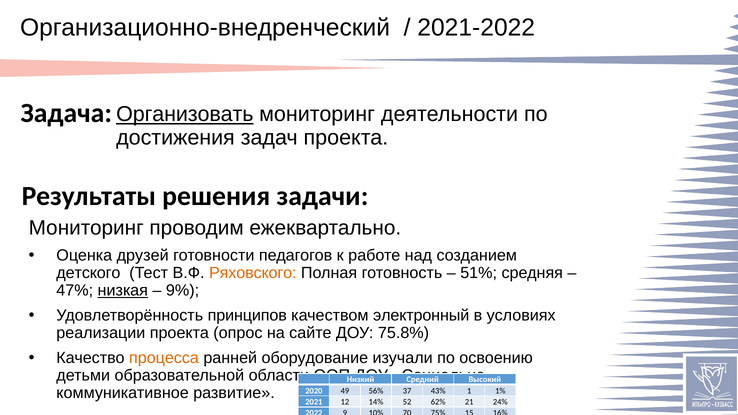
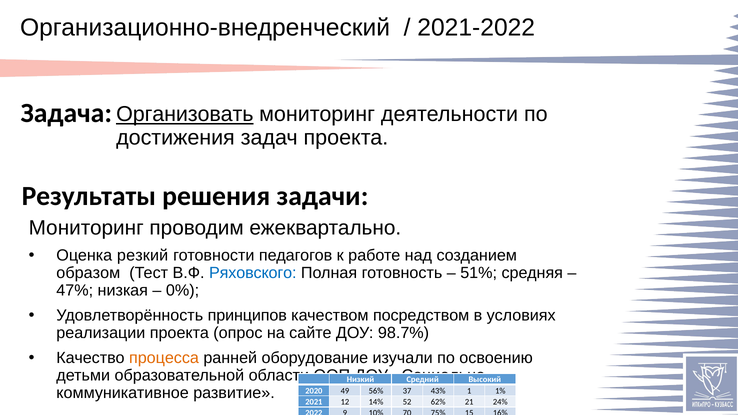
друзей: друзей -> резкий
детского: детского -> образом
Ряховского colour: orange -> blue
низкая underline: present -> none
9%: 9% -> 0%
электронный: электронный -> посредством
75.8%: 75.8% -> 98.7%
